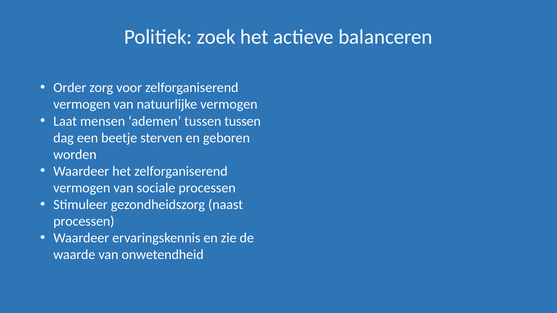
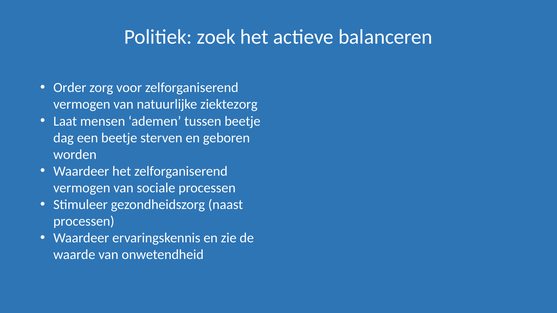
natuurlijke vermogen: vermogen -> ziektezorg
tussen tussen: tussen -> beetje
